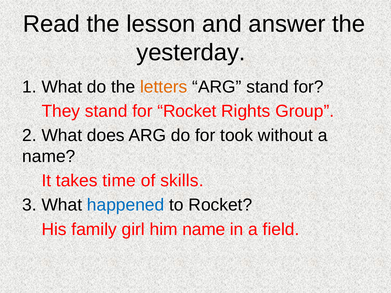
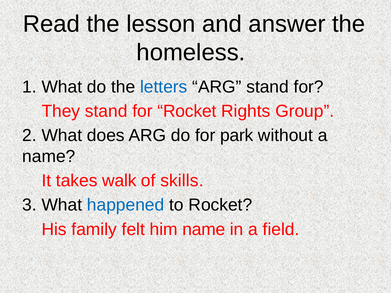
yesterday: yesterday -> homeless
letters colour: orange -> blue
took: took -> park
time: time -> walk
girl: girl -> felt
